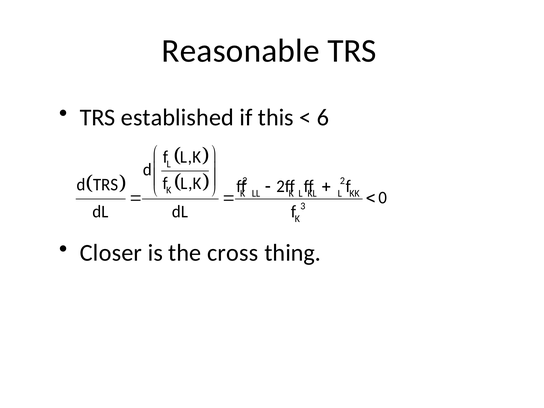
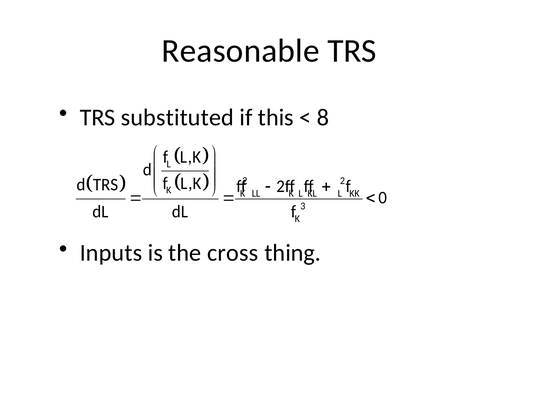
established: established -> substituted
6: 6 -> 8
Closer: Closer -> Inputs
